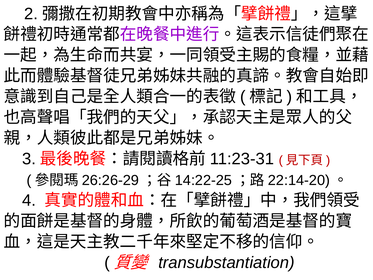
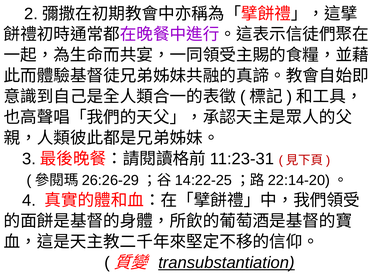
transubstantiation underline: none -> present
